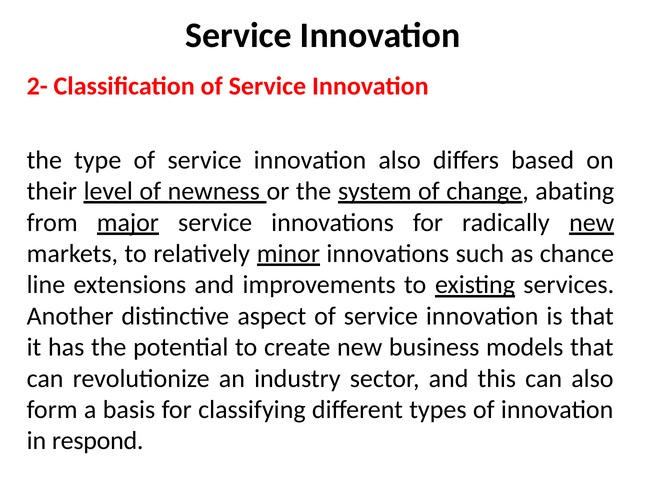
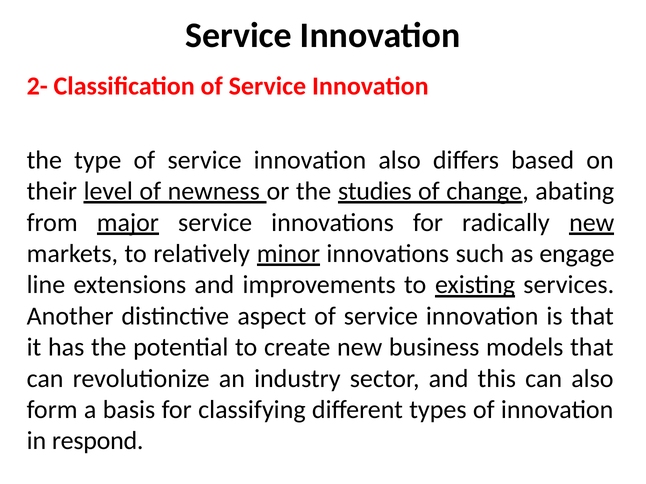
system: system -> studies
chance: chance -> engage
